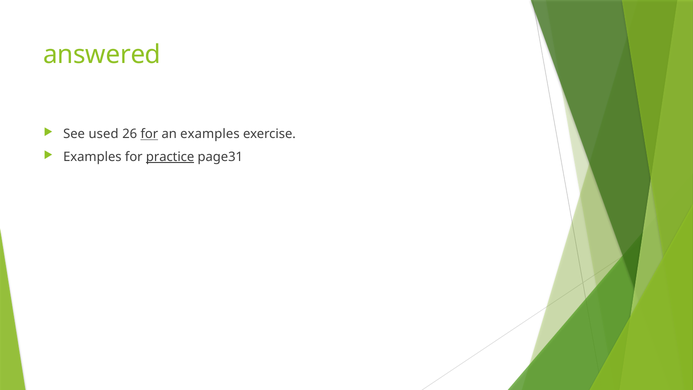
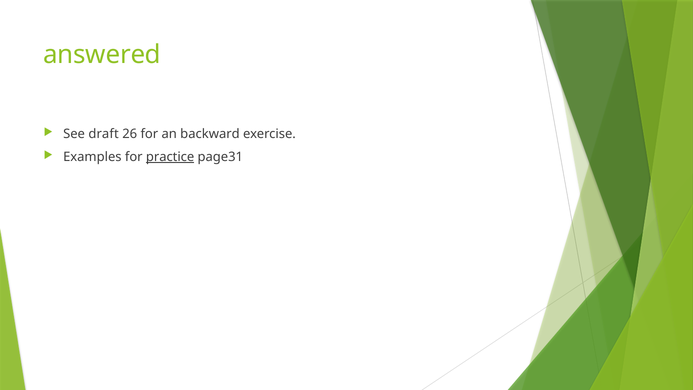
used: used -> draft
for at (149, 134) underline: present -> none
an examples: examples -> backward
